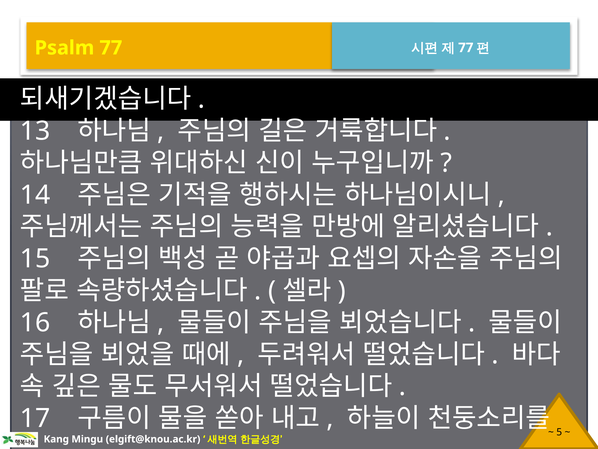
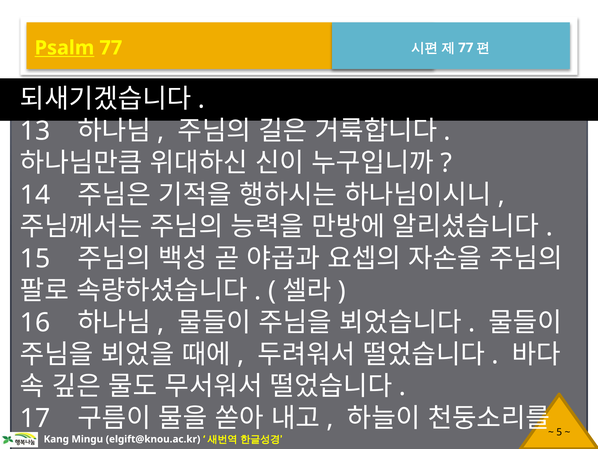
Psalm underline: none -> present
